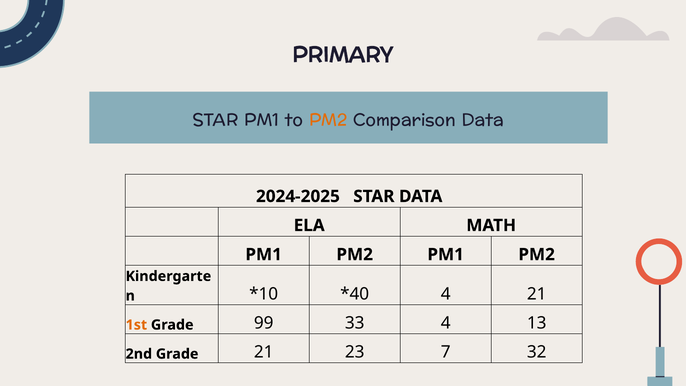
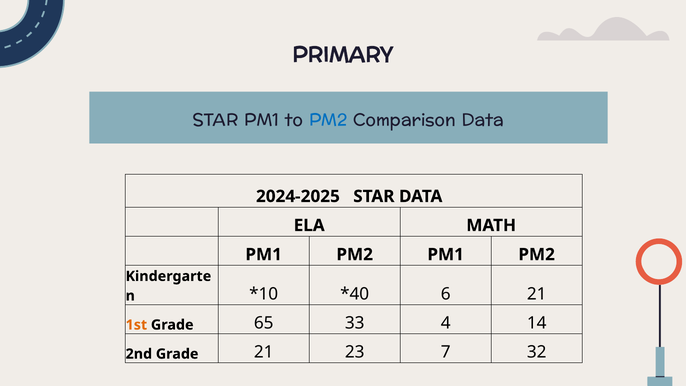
PM2 at (328, 120) colour: orange -> blue
4 at (446, 294): 4 -> 6
99: 99 -> 65
13: 13 -> 14
